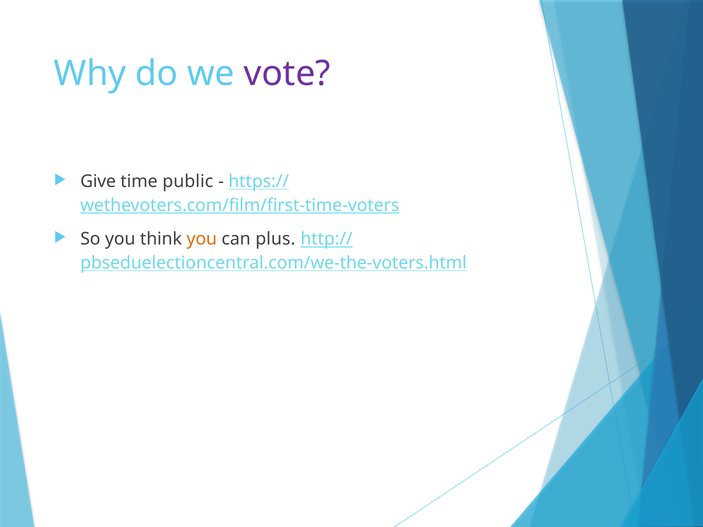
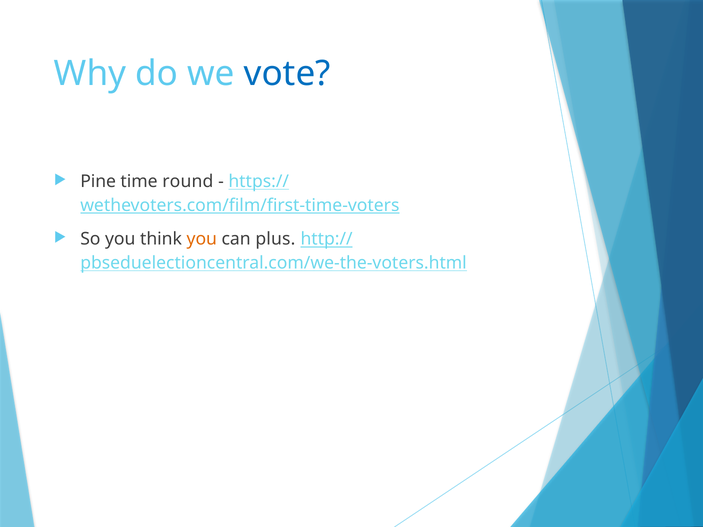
vote colour: purple -> blue
Give: Give -> Pine
public: public -> round
